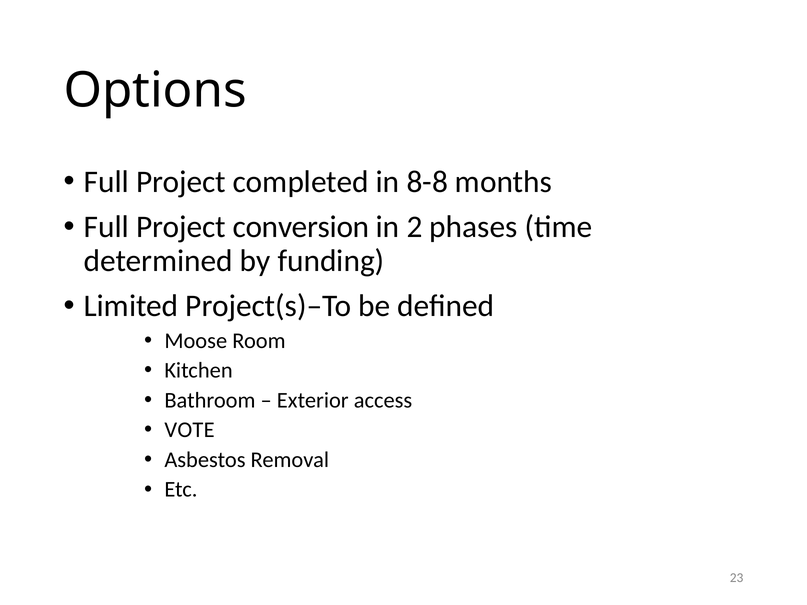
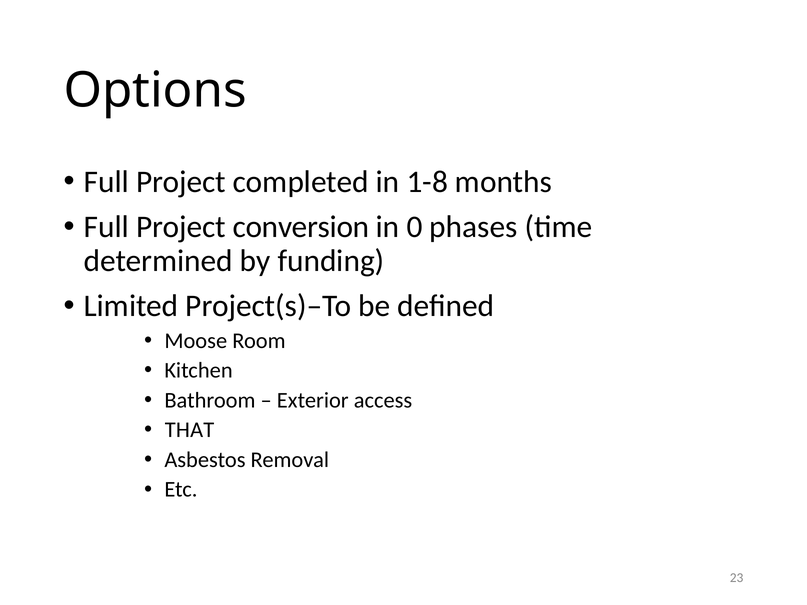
8-8: 8-8 -> 1-8
2: 2 -> 0
VOTE: VOTE -> THAT
